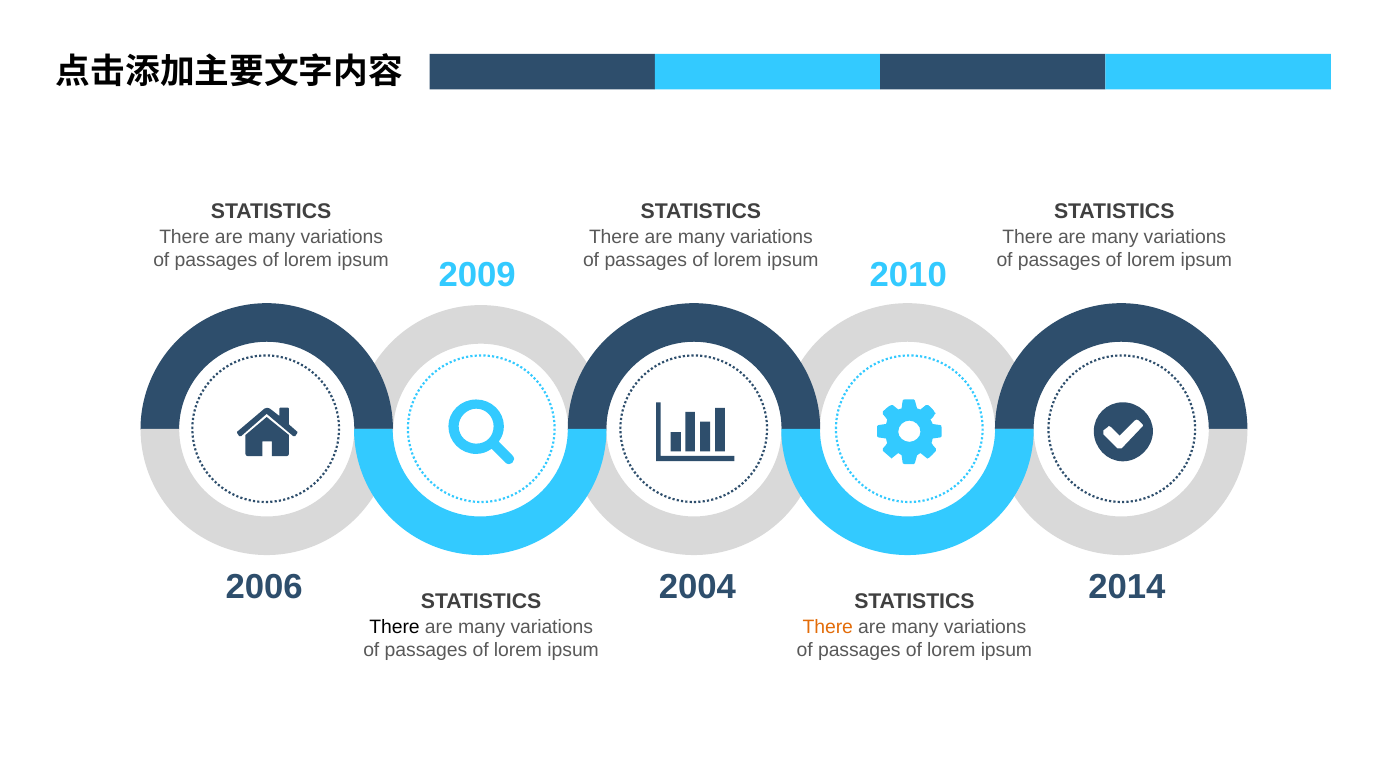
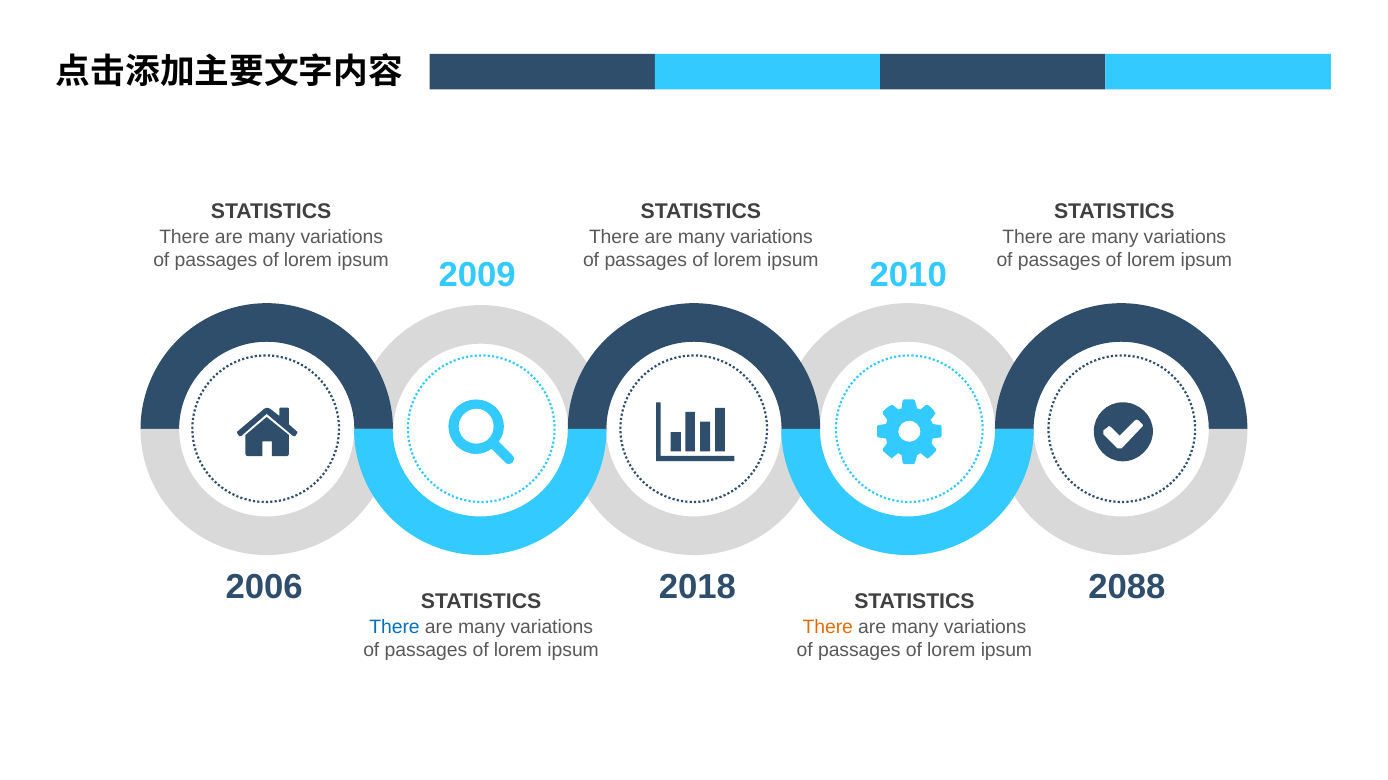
2004: 2004 -> 2018
2014: 2014 -> 2088
There at (395, 628) colour: black -> blue
